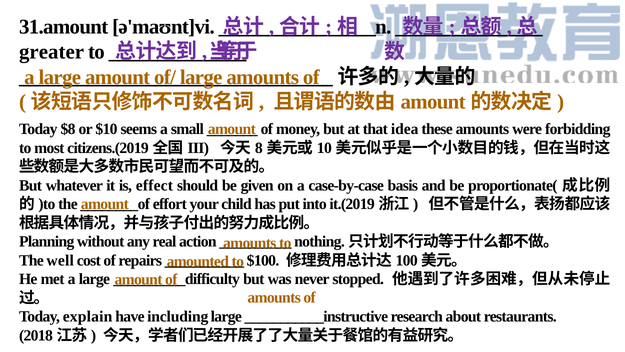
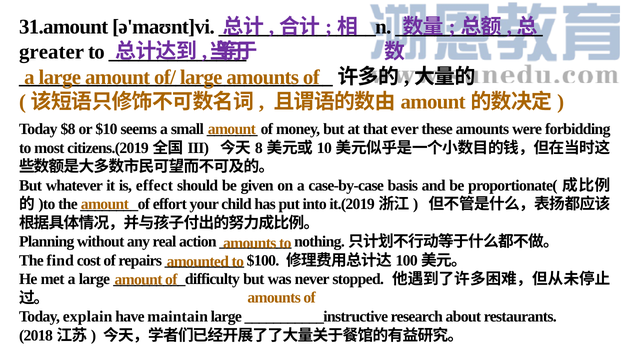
idea: idea -> ever
well: well -> find
including: including -> maintain
